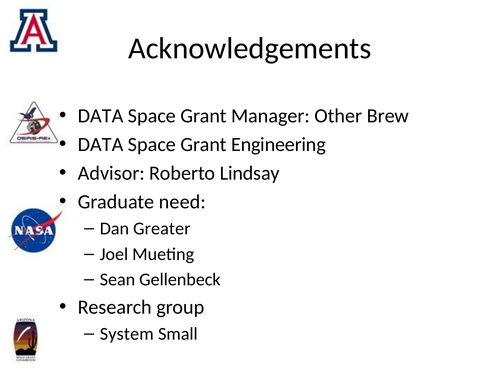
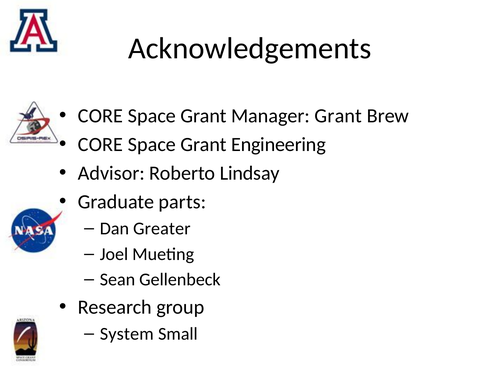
DATA at (101, 116): DATA -> CORE
Manager Other: Other -> Grant
DATA at (101, 145): DATA -> CORE
need: need -> parts
